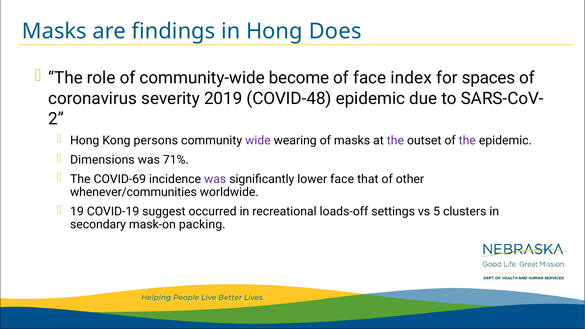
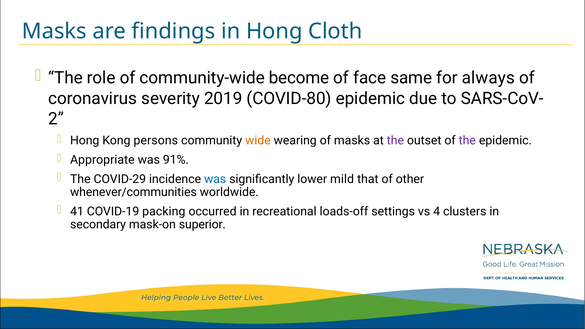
Does: Does -> Cloth
index: index -> same
spaces: spaces -> always
COVID-48: COVID-48 -> COVID-80
wide colour: purple -> orange
Dimensions: Dimensions -> Appropriate
71%: 71% -> 91%
COVID-69: COVID-69 -> COVID-29
was at (215, 179) colour: purple -> blue
lower face: face -> mild
19: 19 -> 41
suggest: suggest -> packing
5: 5 -> 4
packing: packing -> superior
